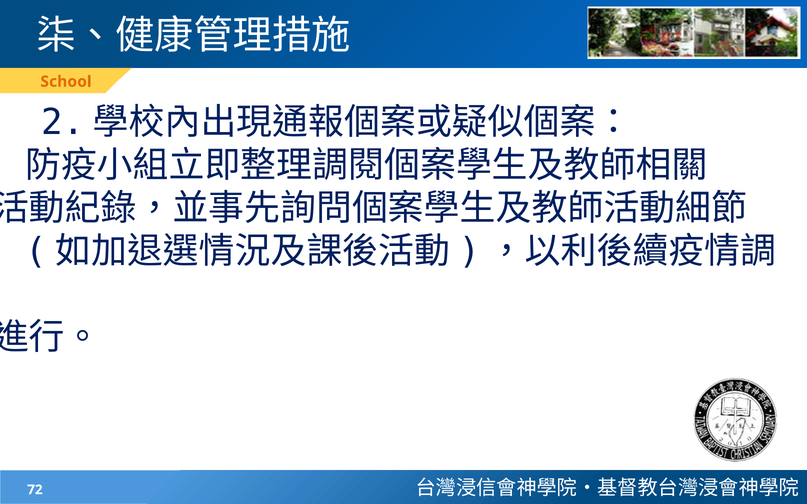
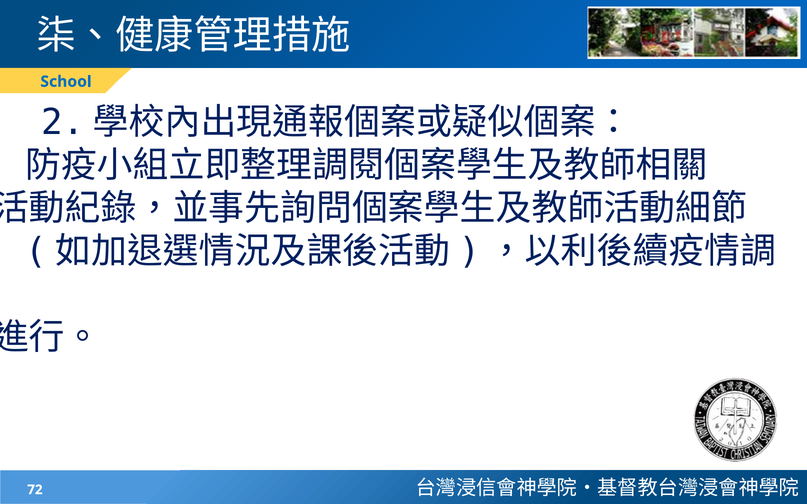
School colour: orange -> blue
